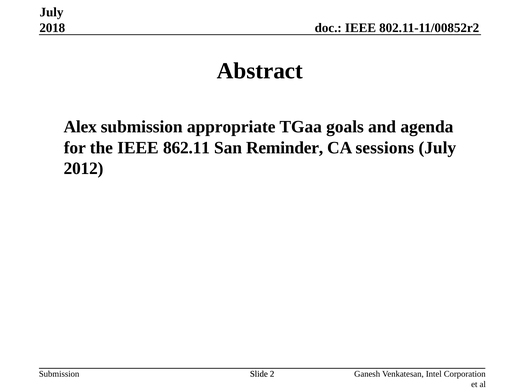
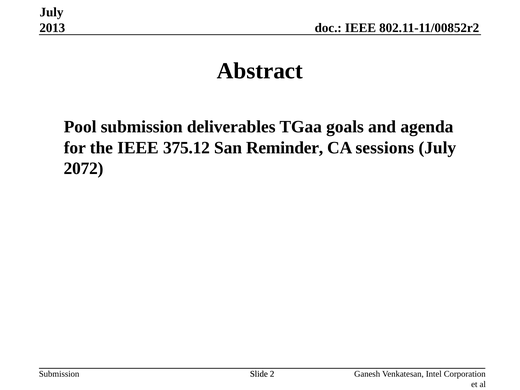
2018: 2018 -> 2013
Alex: Alex -> Pool
appropriate: appropriate -> deliverables
862.11: 862.11 -> 375.12
2012: 2012 -> 2072
